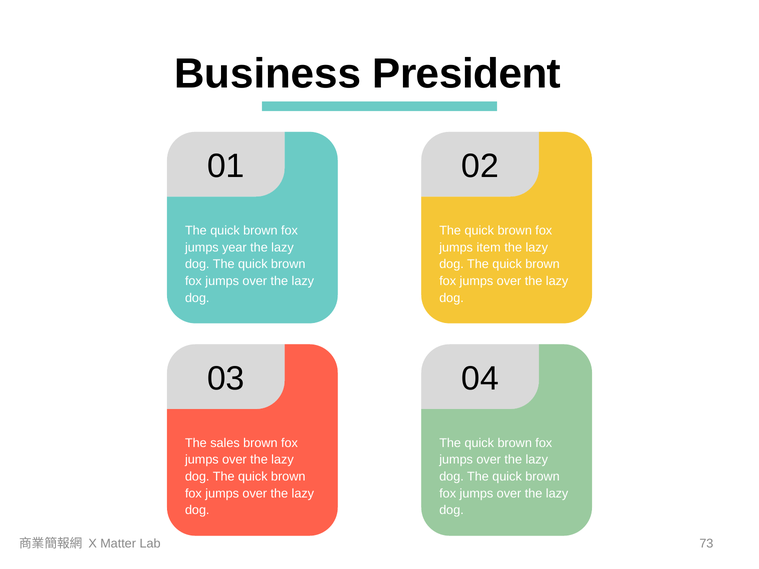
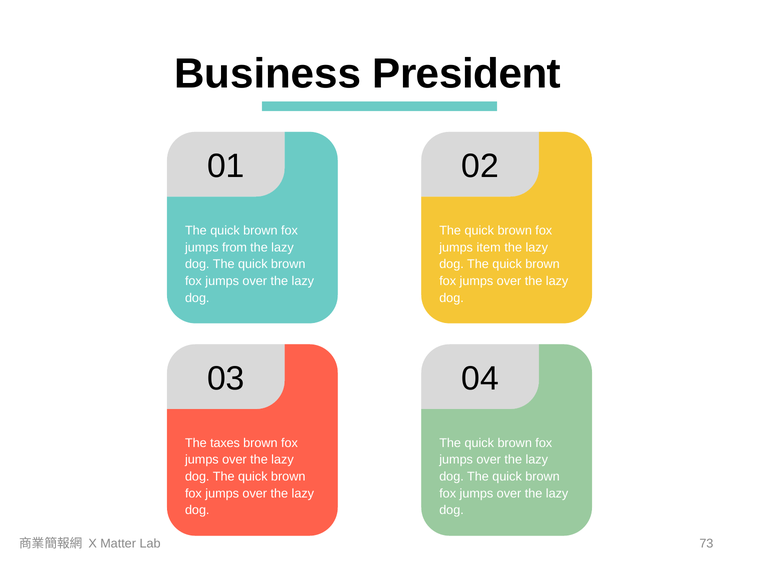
year: year -> from
sales: sales -> taxes
